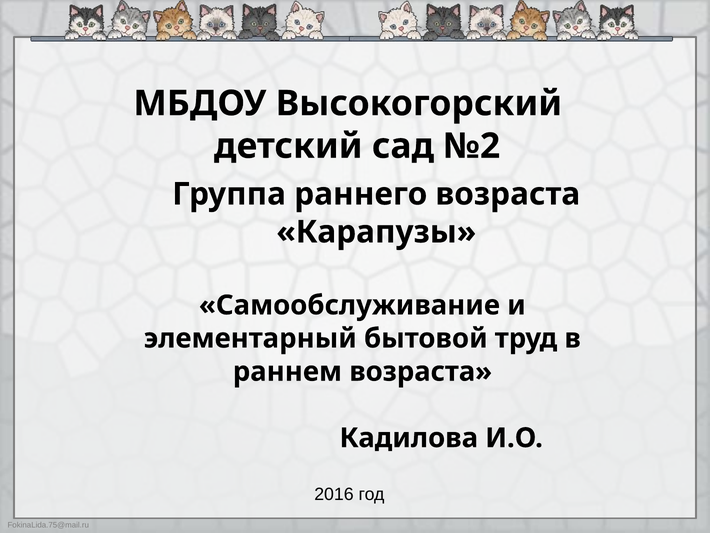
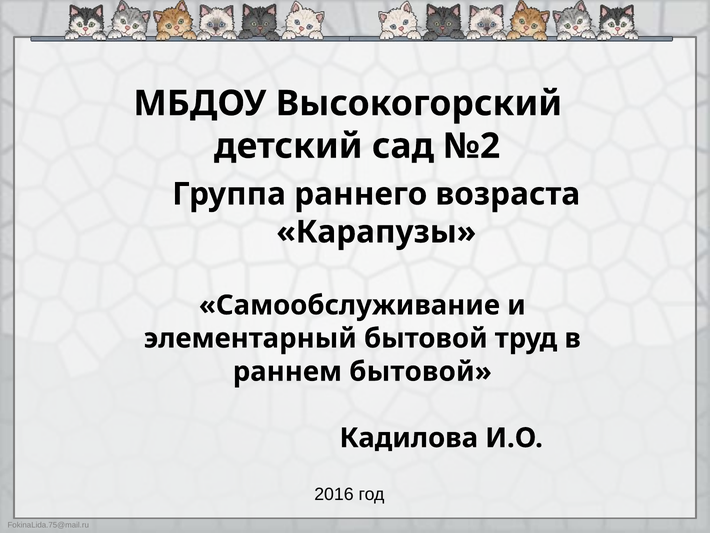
раннем возраста: возраста -> бытовой
